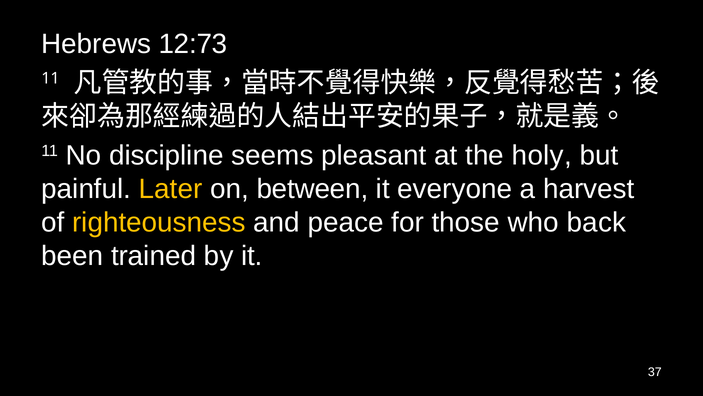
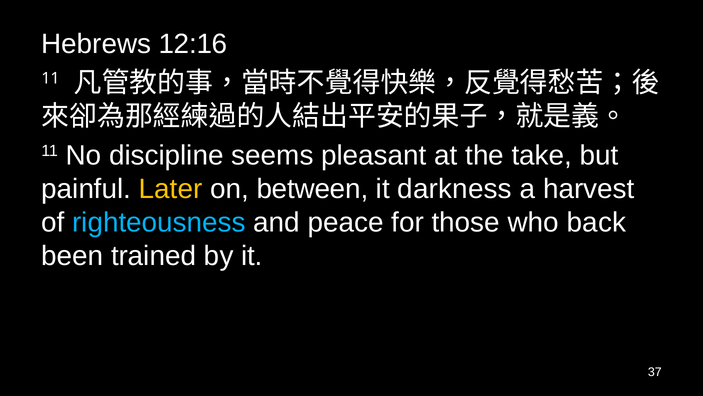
12:73: 12:73 -> 12:16
holy: holy -> take
everyone: everyone -> darkness
righteousness colour: yellow -> light blue
